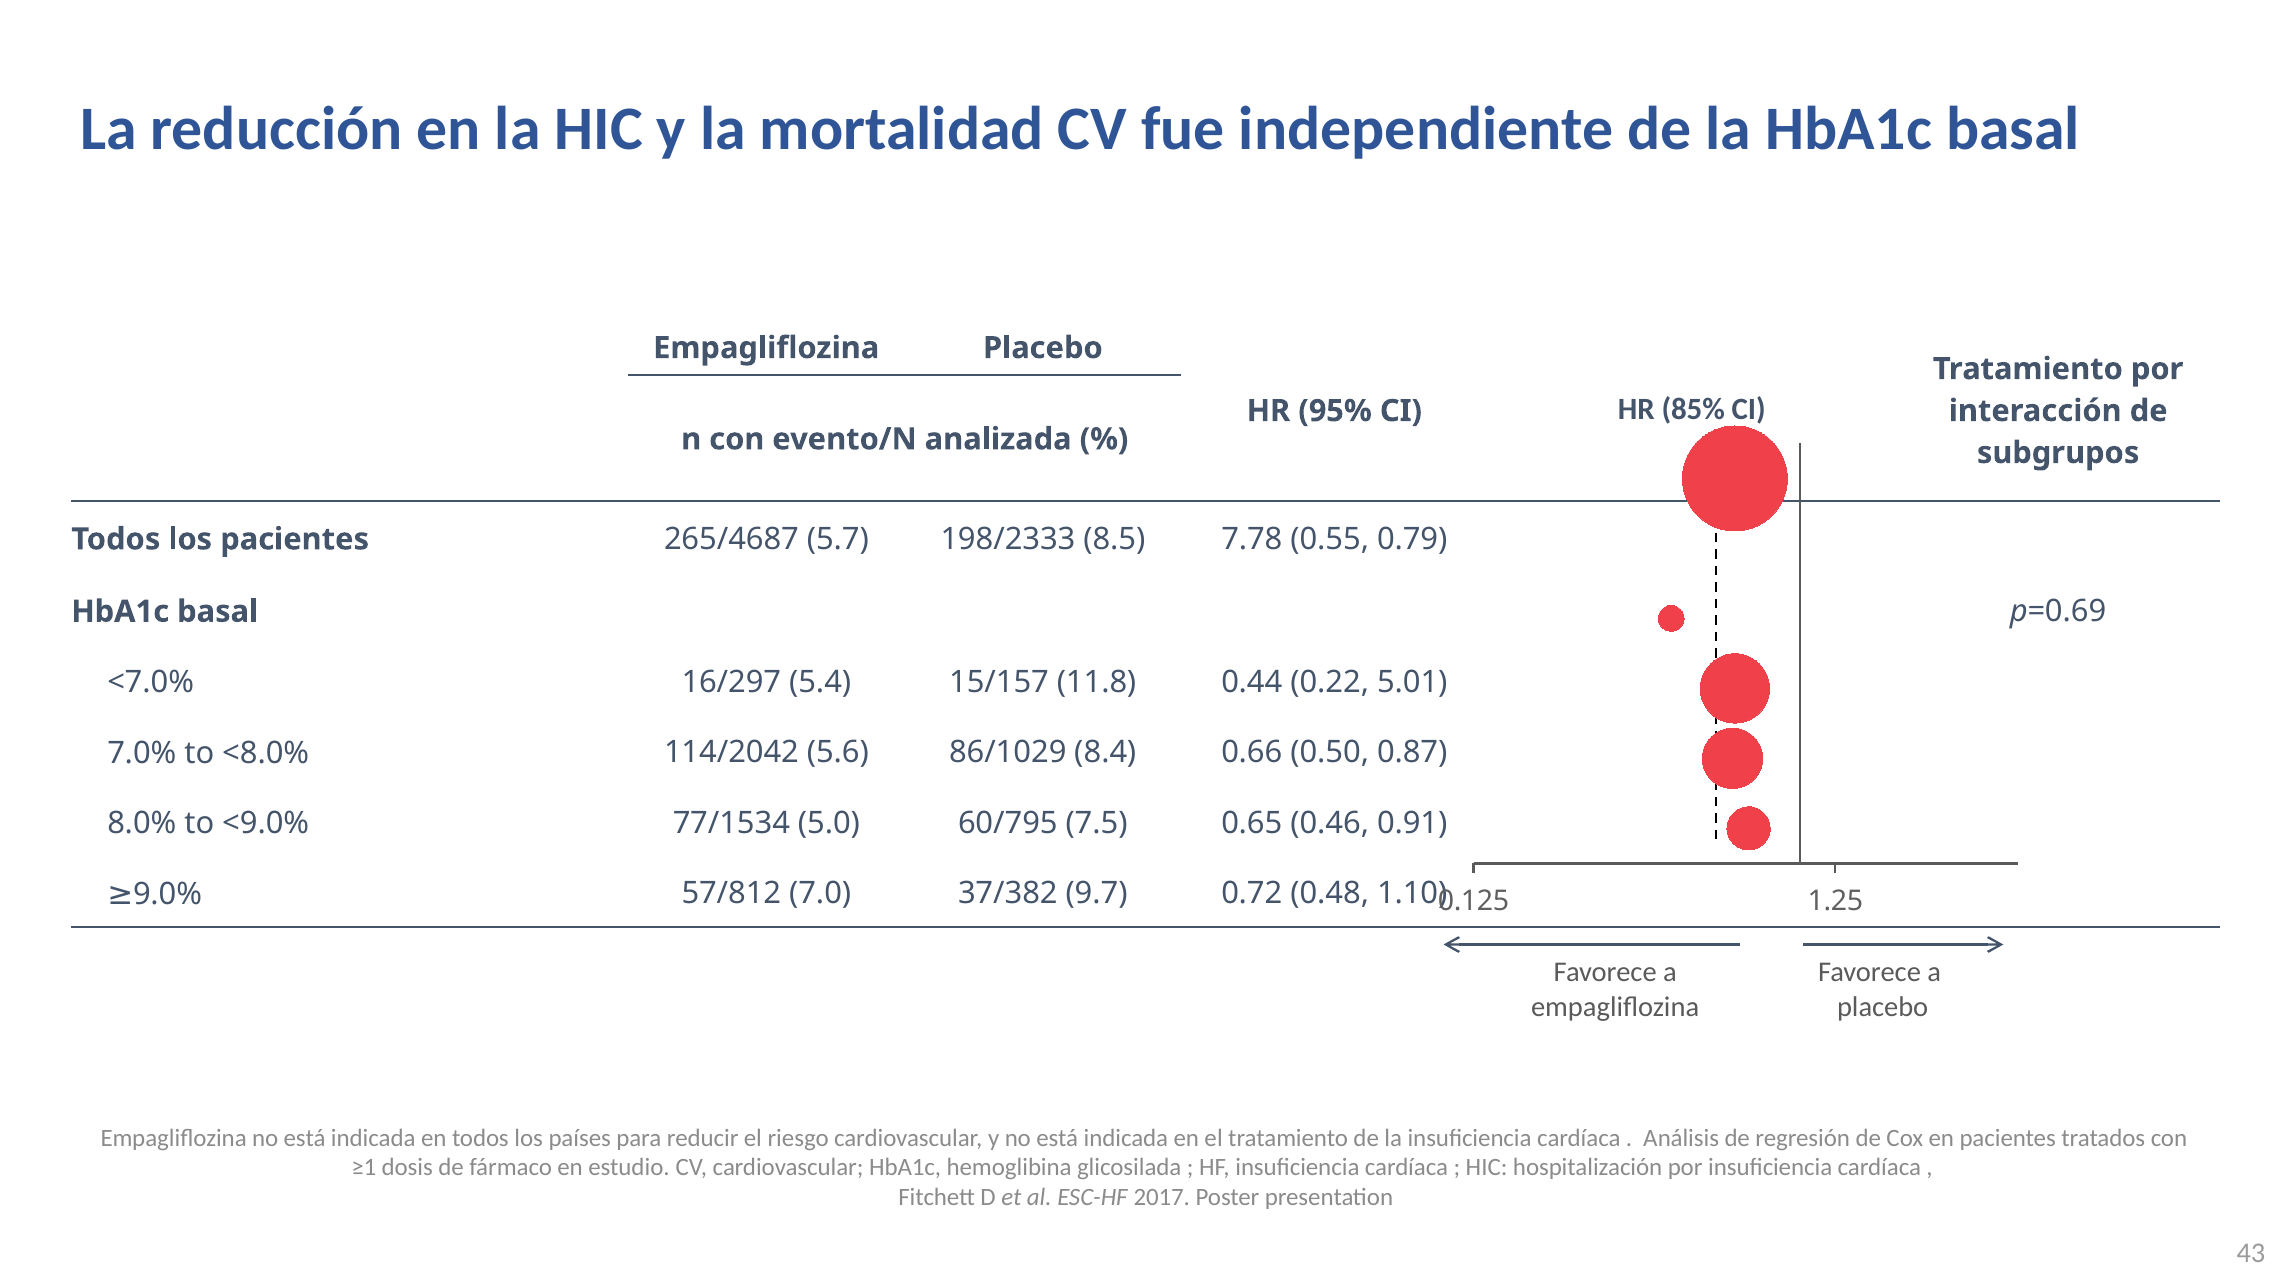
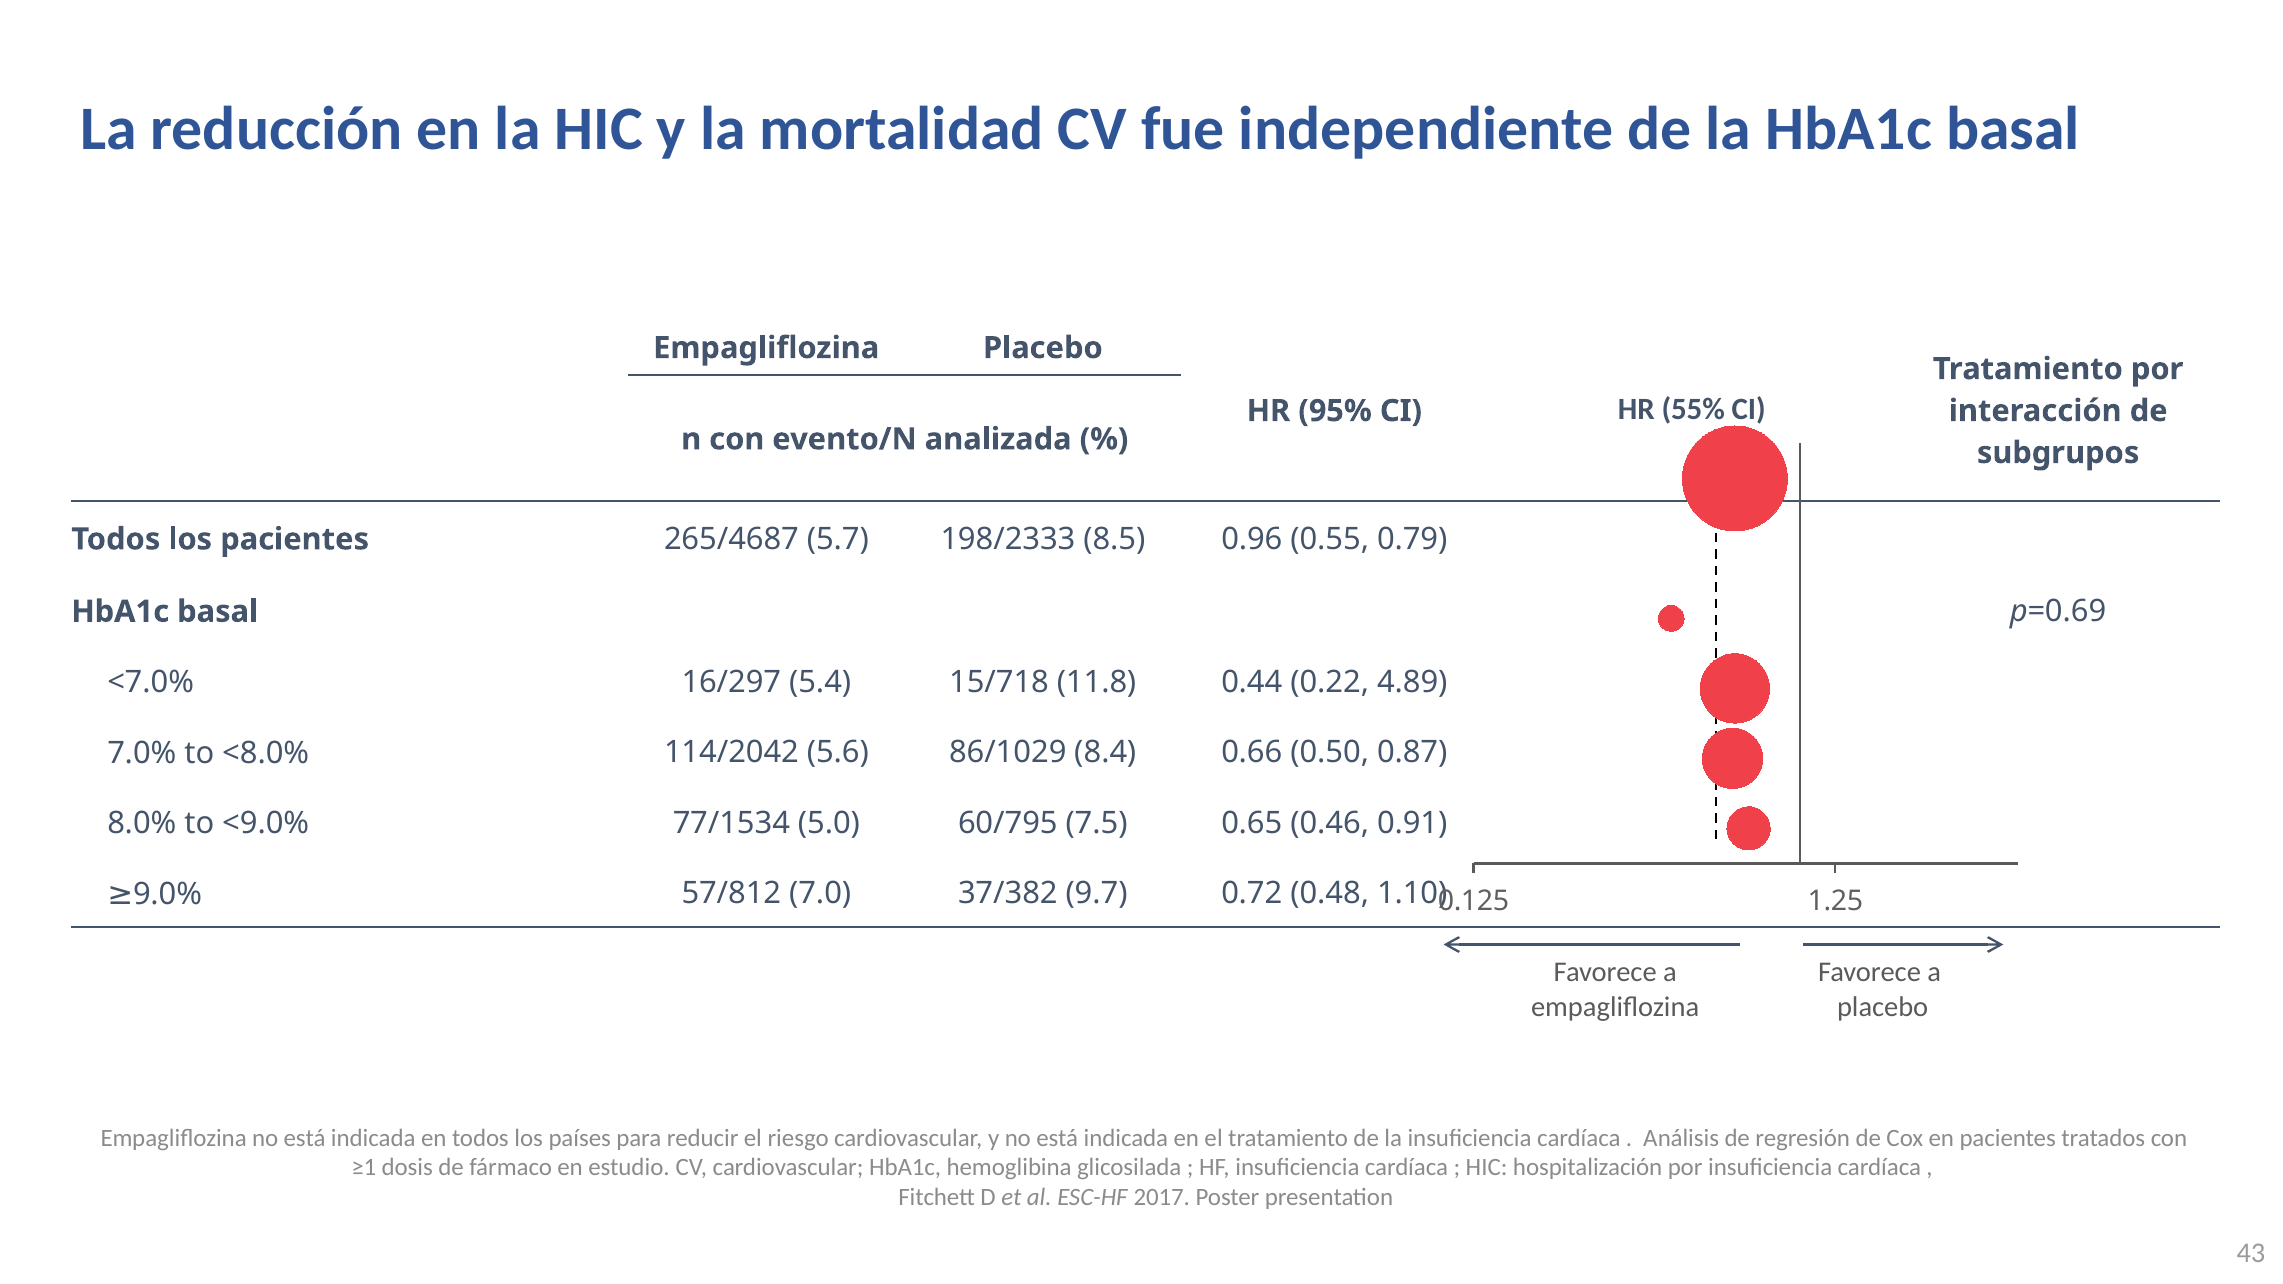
85%: 85% -> 55%
7.78: 7.78 -> 0.96
15/157: 15/157 -> 15/718
5.01: 5.01 -> 4.89
